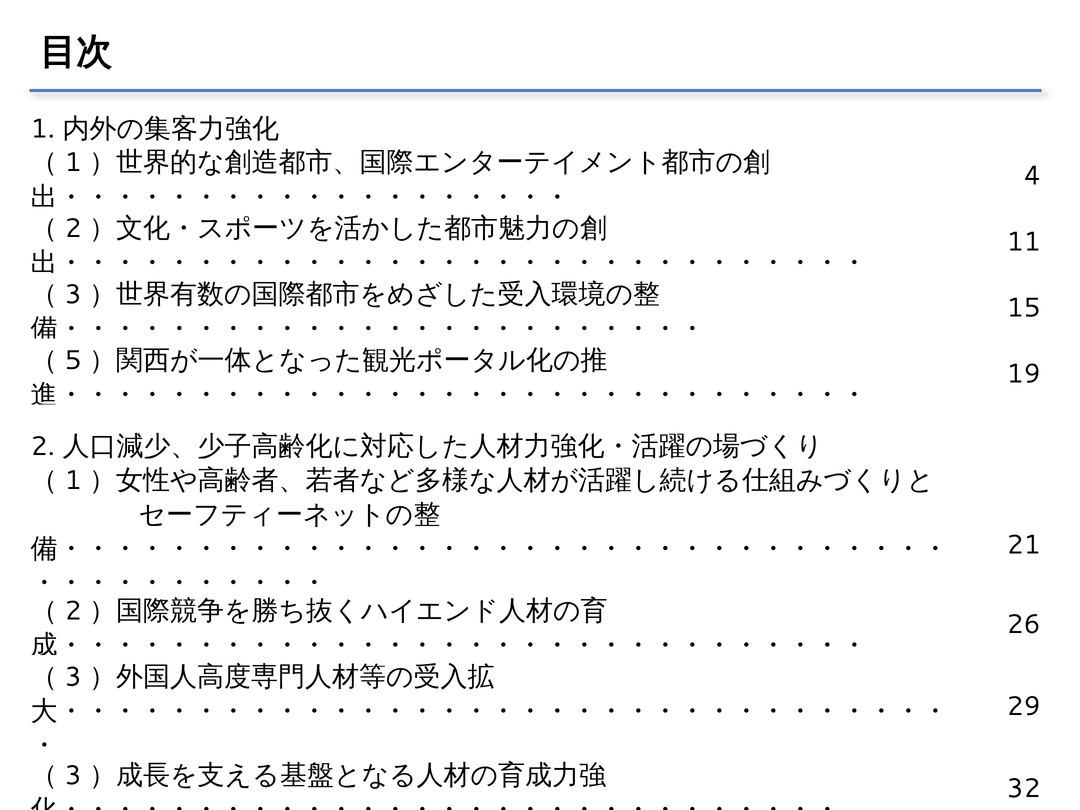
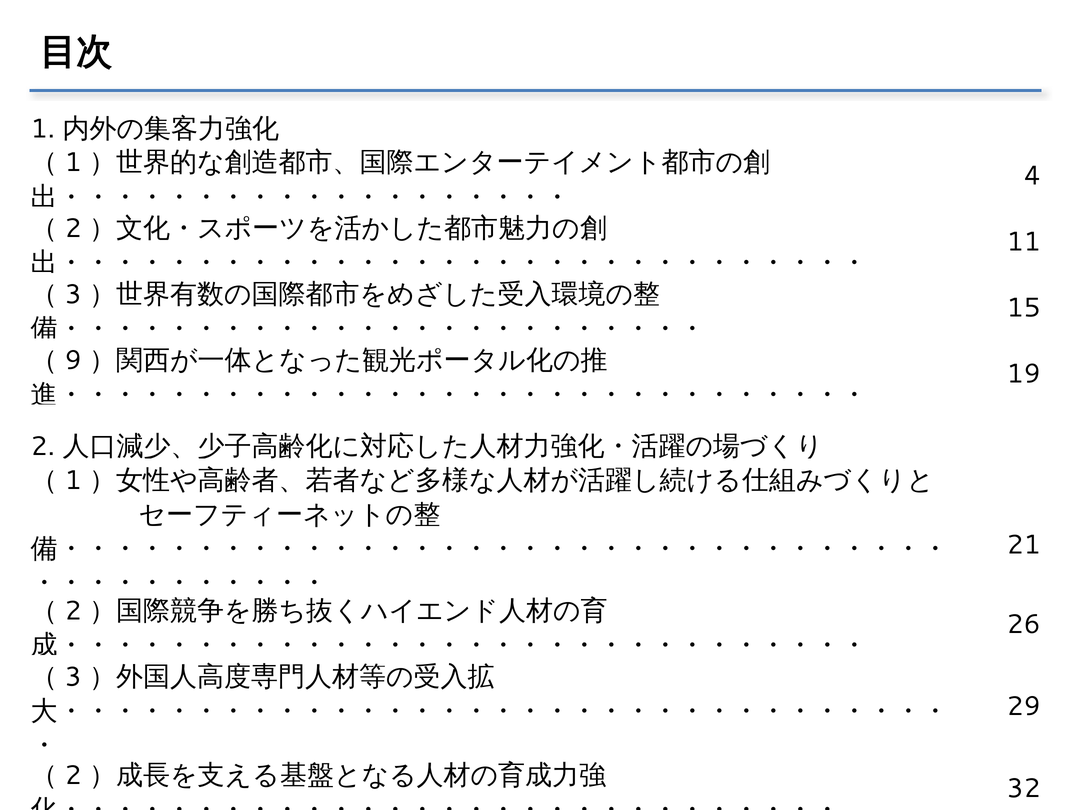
5 at (73, 360): 5 -> 9
3 at (73, 775): 3 -> 2
